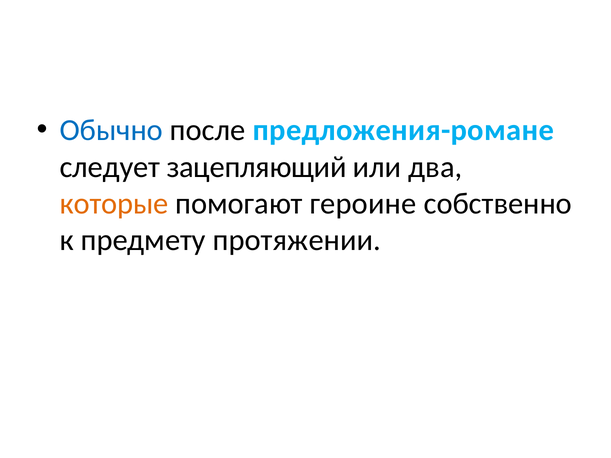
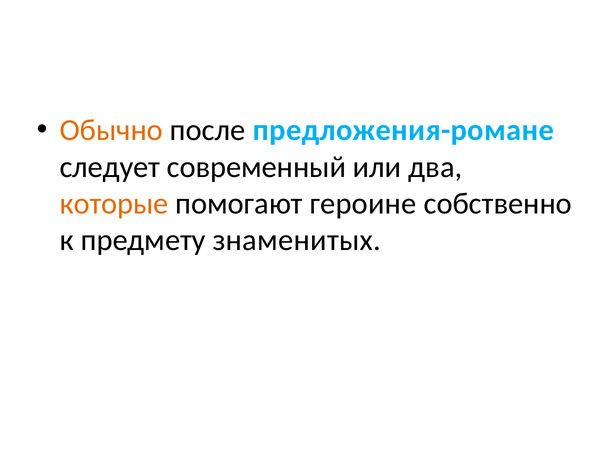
Обычно colour: blue -> orange
зацепляющий: зацепляющий -> современный
протяжении: протяжении -> знаменитых
